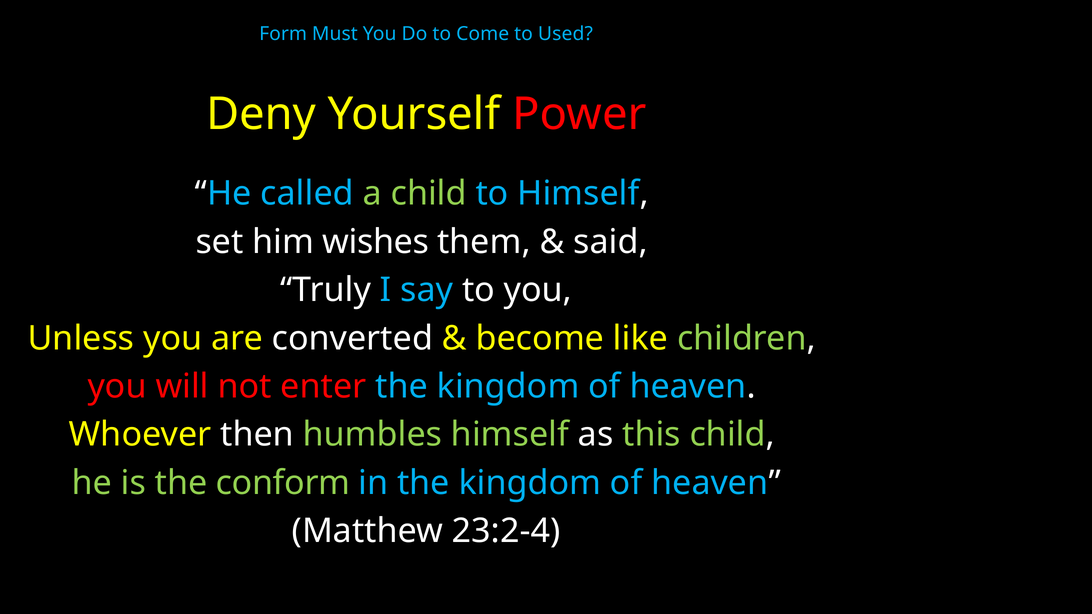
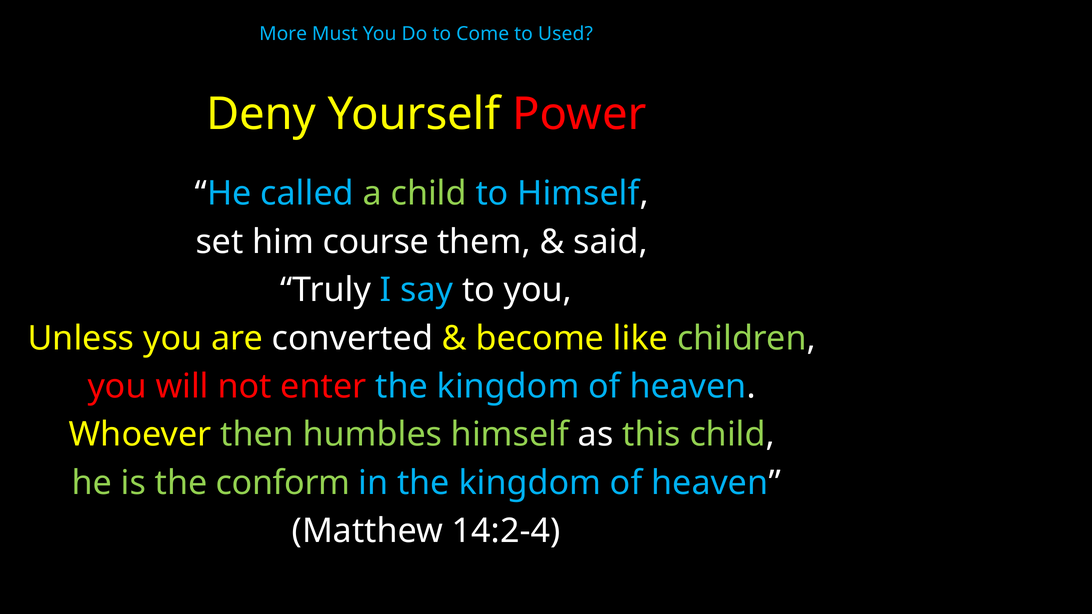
Form: Form -> More
wishes: wishes -> course
then colour: white -> light green
23:2-4: 23:2-4 -> 14:2-4
